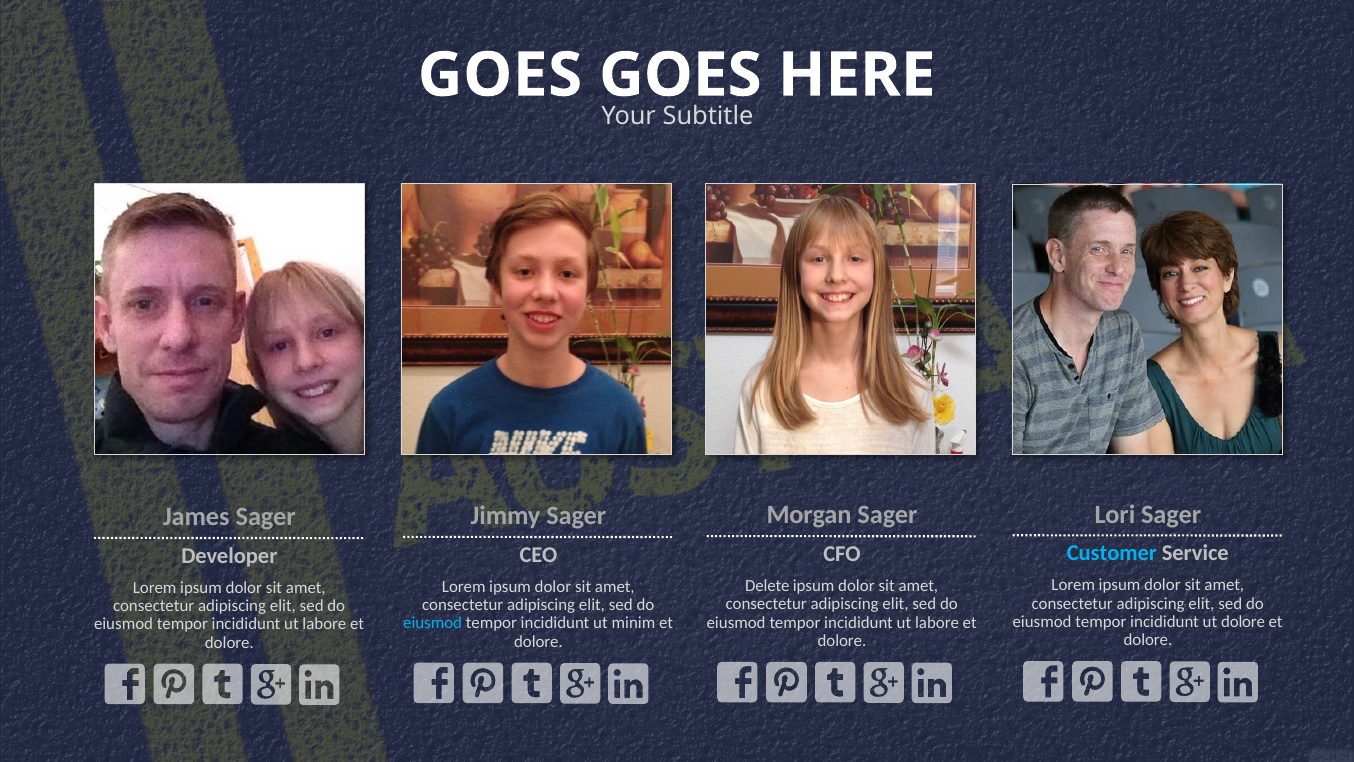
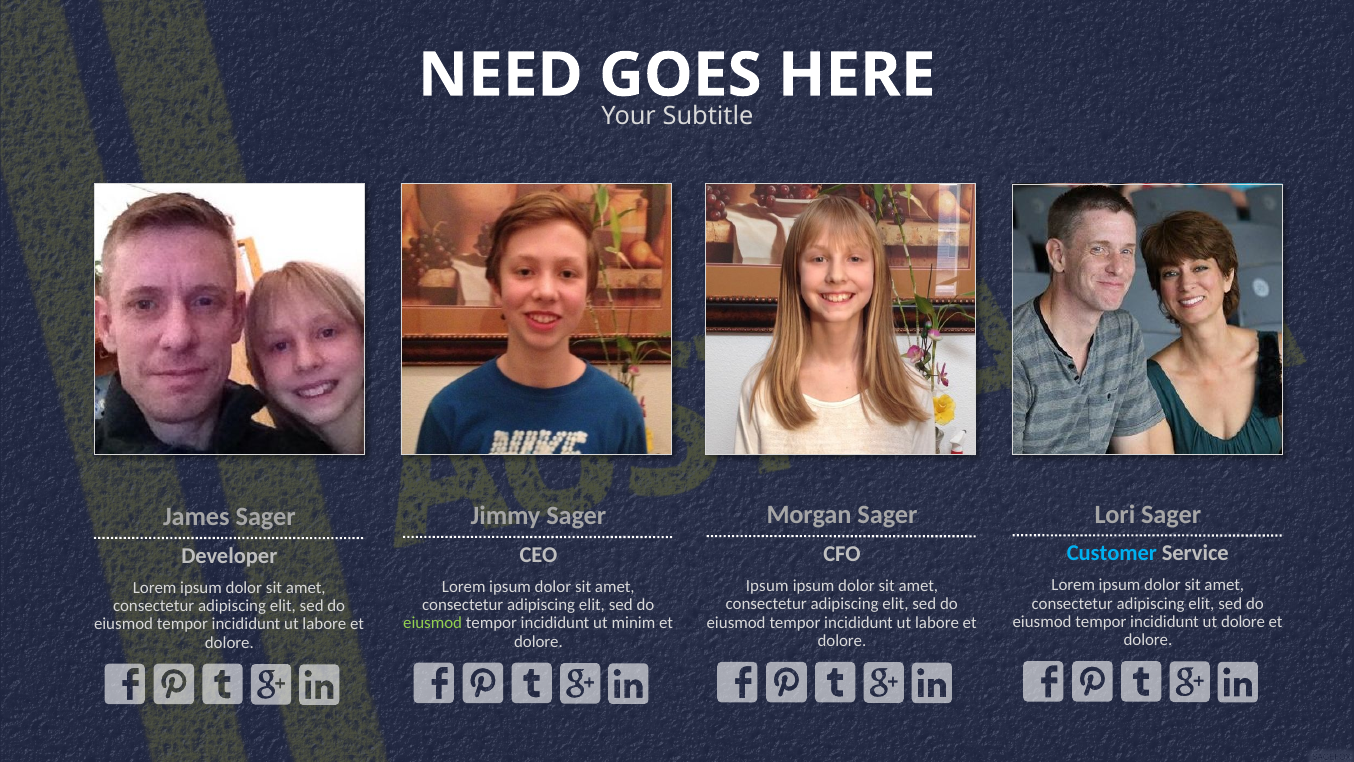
GOES at (500, 75): GOES -> NEED
Delete at (767, 586): Delete -> Ipsum
eiusmod at (433, 623) colour: light blue -> light green
